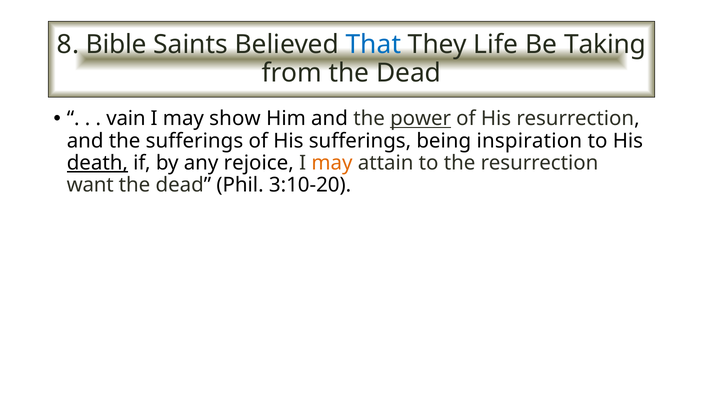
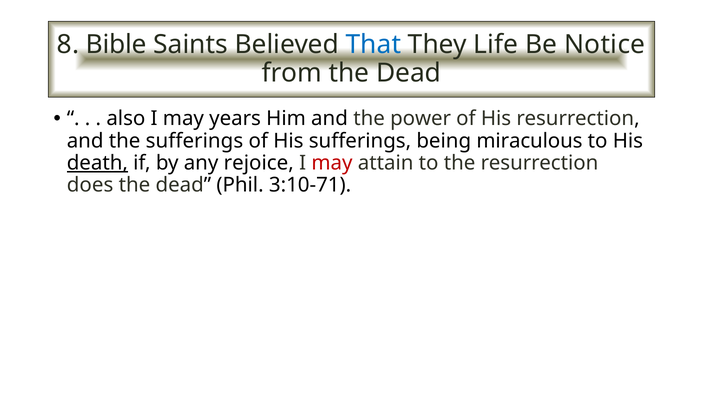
Taking: Taking -> Notice
vain: vain -> also
show: show -> years
power underline: present -> none
inspiration: inspiration -> miraculous
may at (332, 163) colour: orange -> red
want: want -> does
3:10-20: 3:10-20 -> 3:10-71
